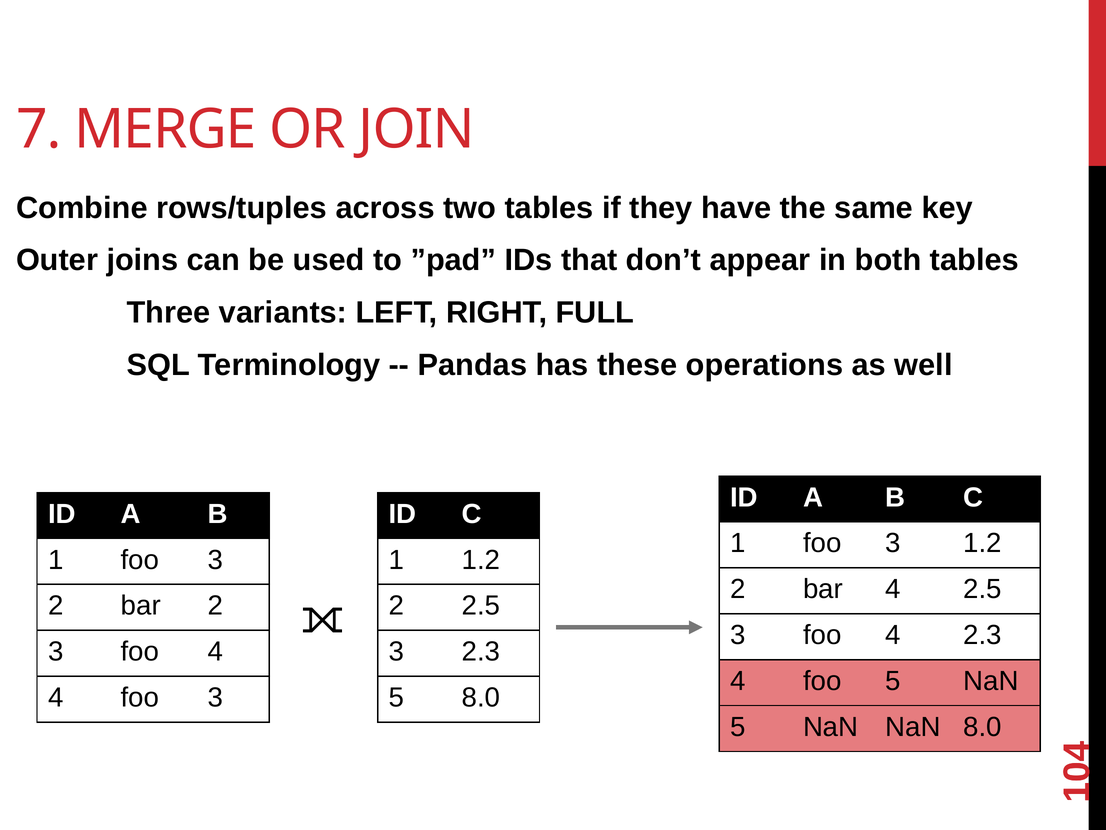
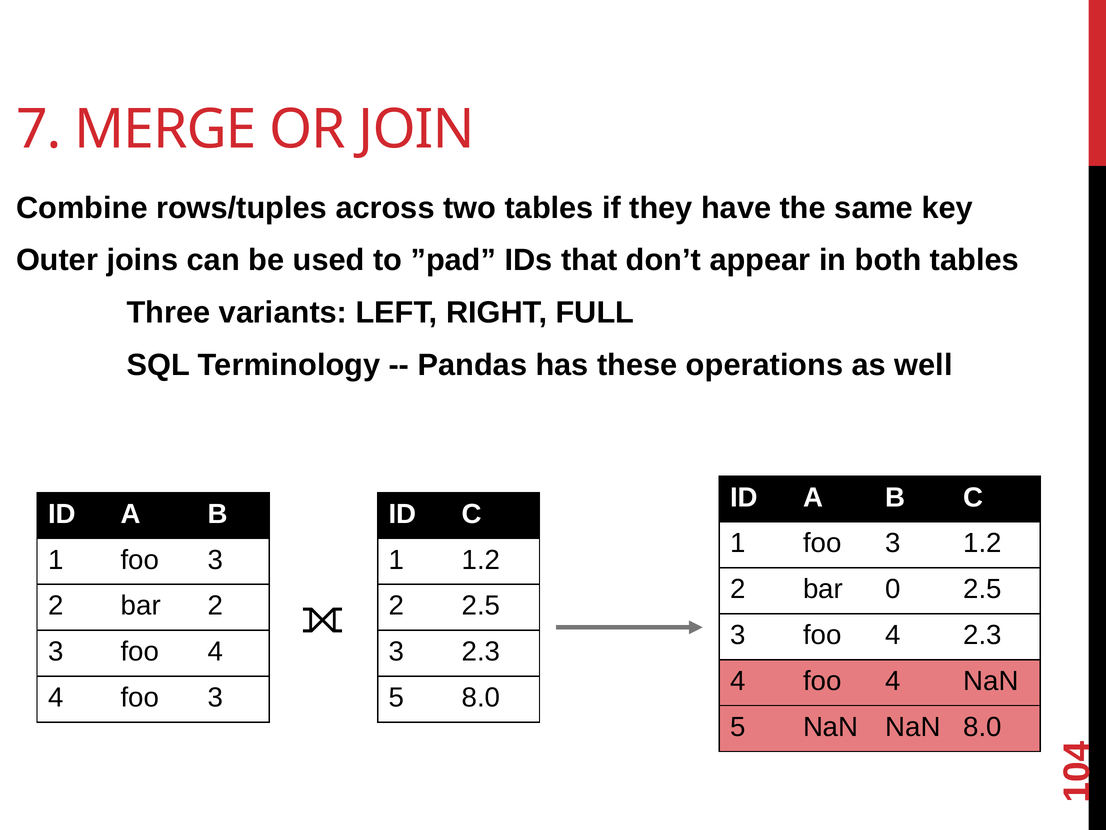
bar 4: 4 -> 0
4 foo 5: 5 -> 4
